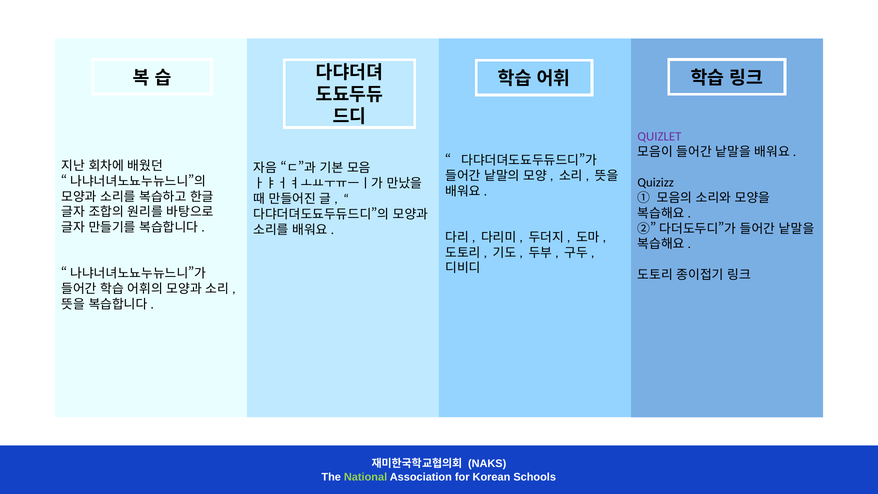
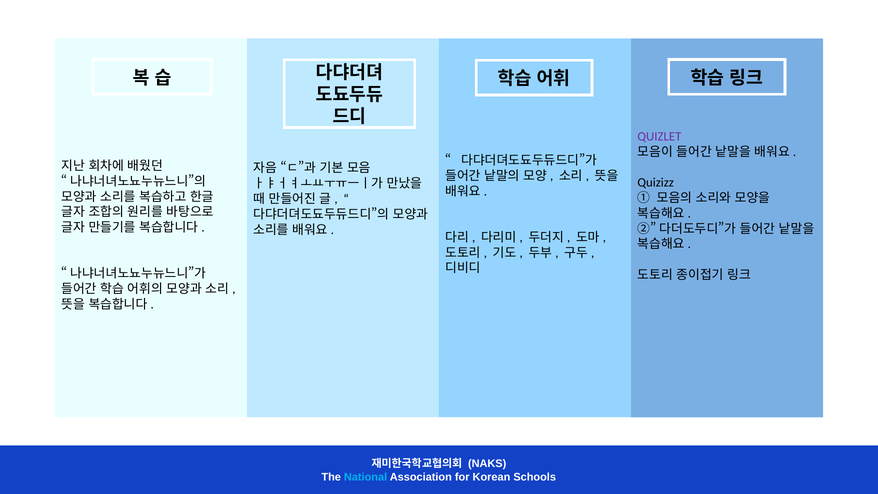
National colour: light green -> light blue
